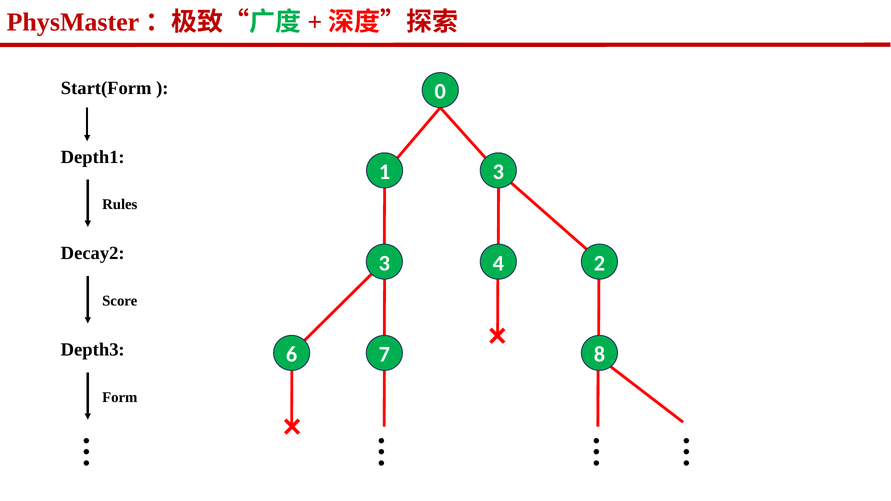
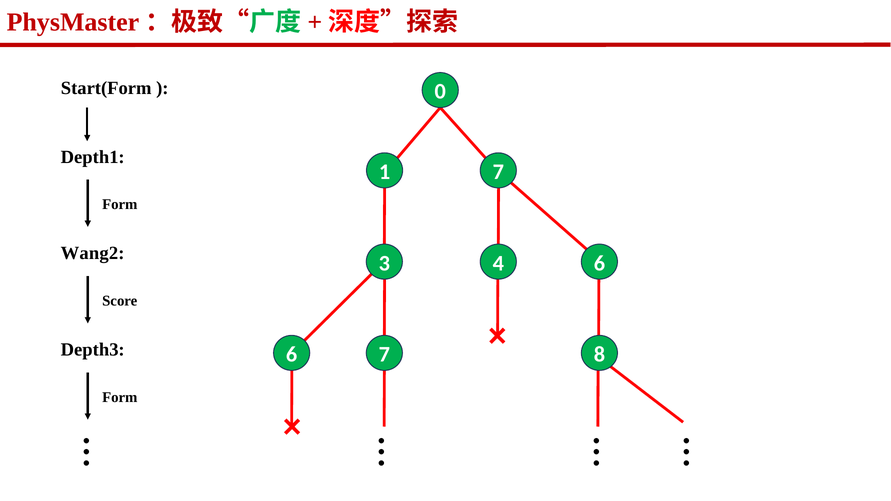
1 3: 3 -> 7
Rules at (120, 205): Rules -> Form
Decay2: Decay2 -> Wang2
4 2: 2 -> 6
